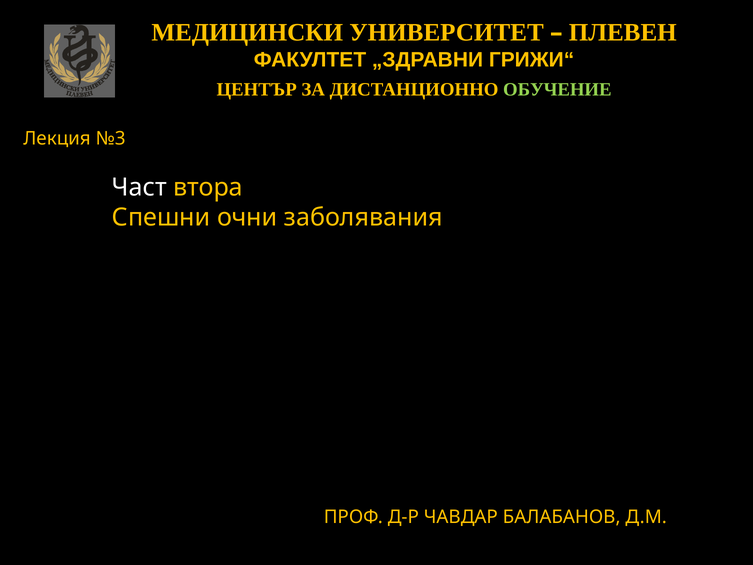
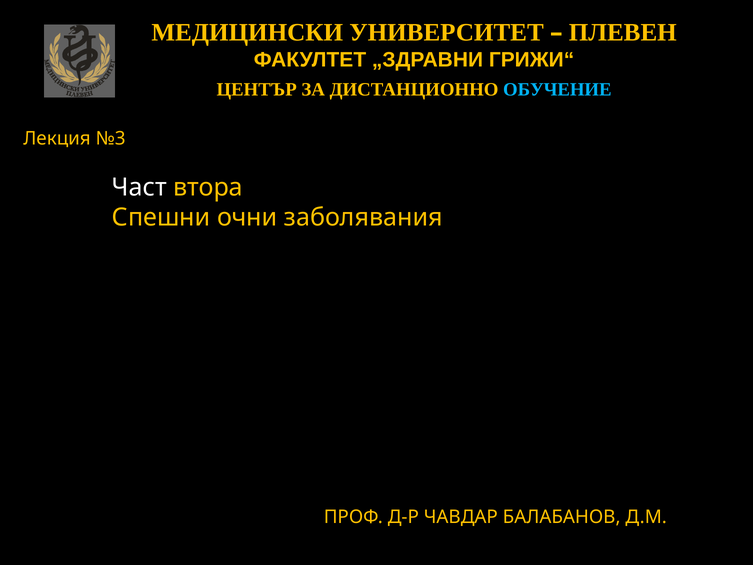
ОБУЧЕНИЕ colour: light green -> light blue
